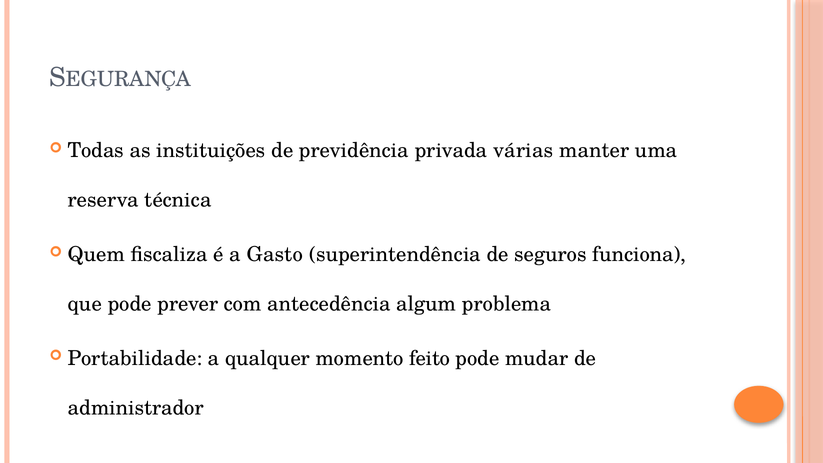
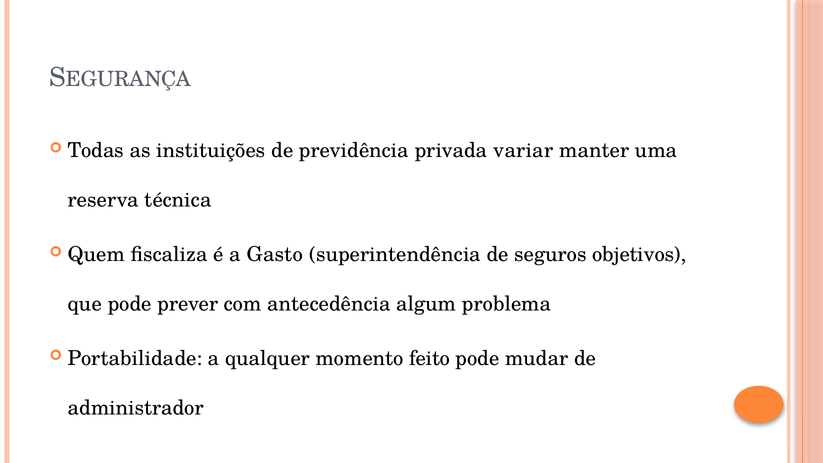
várias: várias -> variar
funciona: funciona -> objetivos
